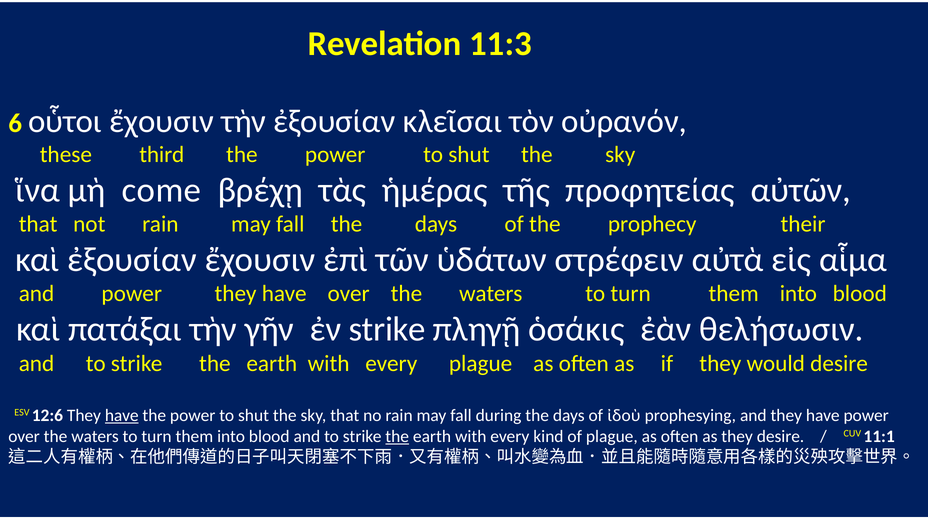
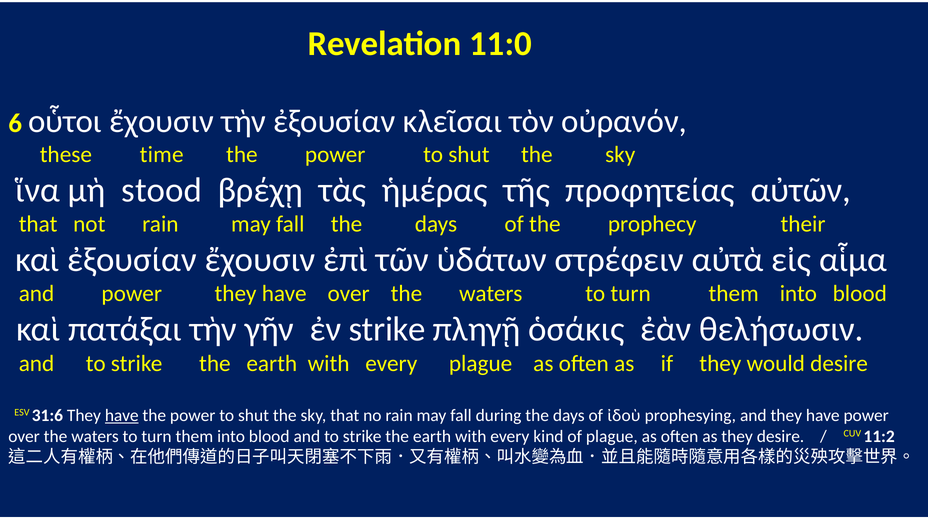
11:3: 11:3 -> 11:0
third: third -> time
come: come -> stood
12:6: 12:6 -> 31:6
the at (397, 437) underline: present -> none
11:1: 11:1 -> 11:2
